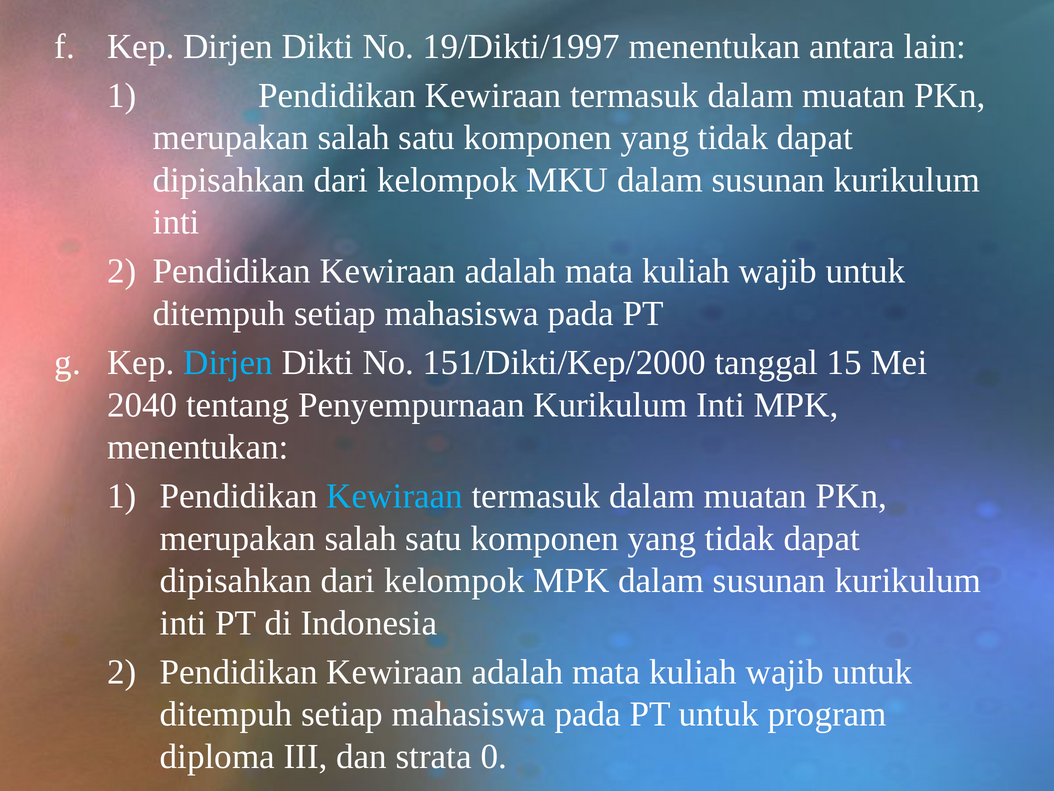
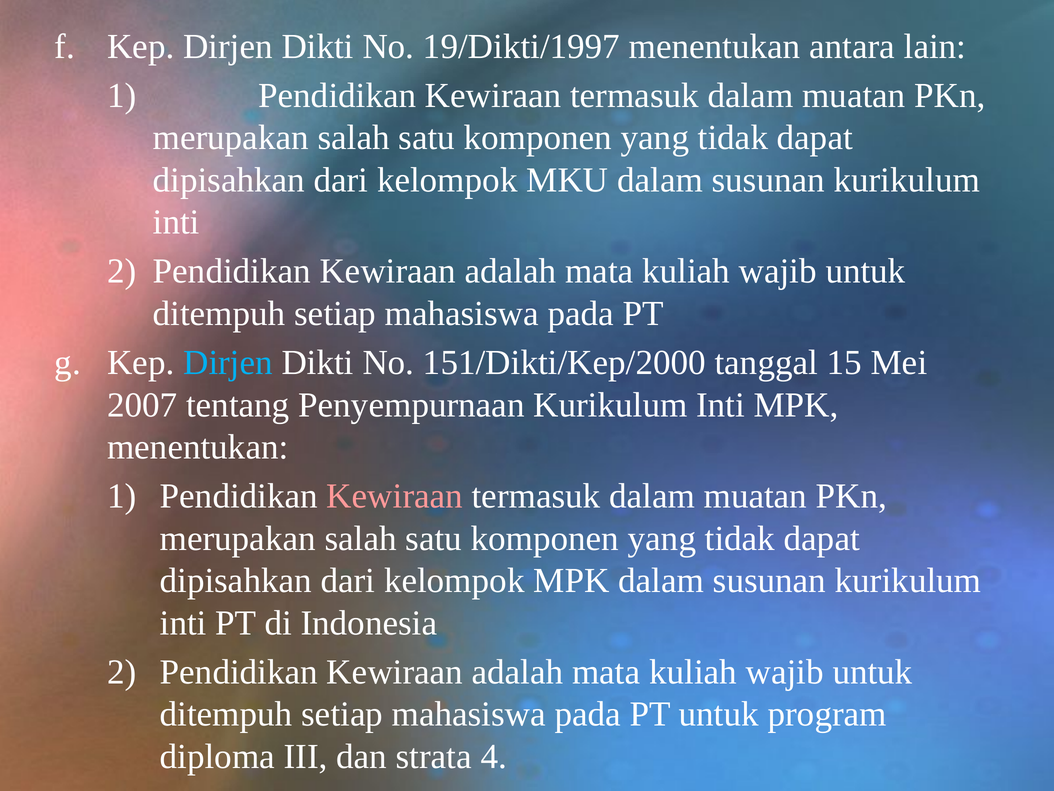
2040: 2040 -> 2007
Kewiraan at (395, 496) colour: light blue -> pink
0: 0 -> 4
